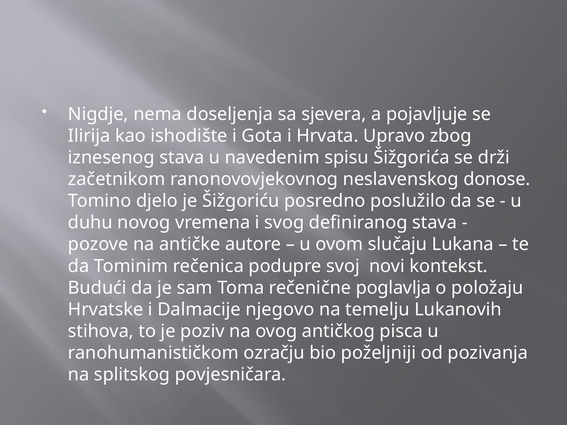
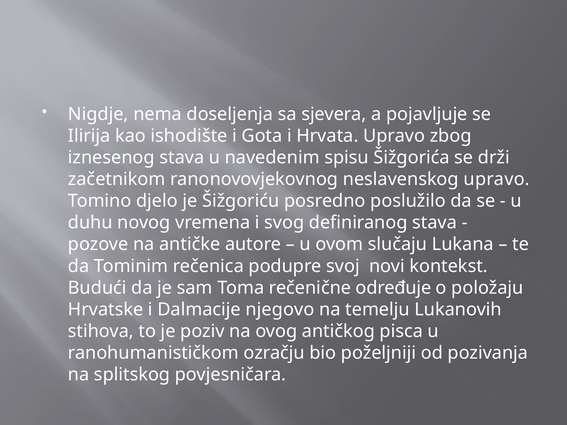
neslavenskog donose: donose -> upravo
poglavlja: poglavlja -> određuje
